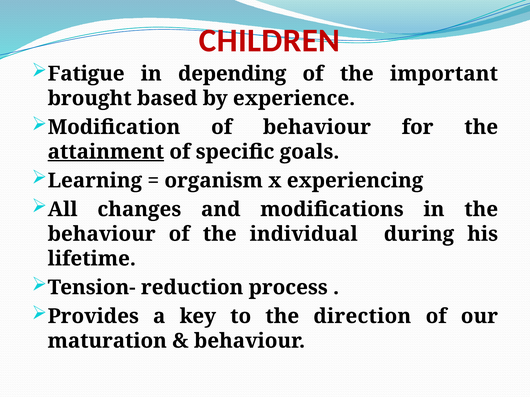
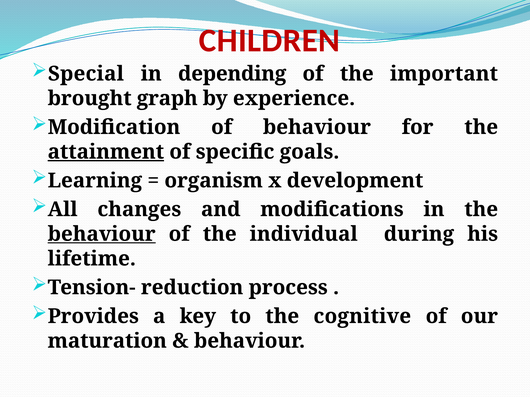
Fatigue: Fatigue -> Special
based: based -> graph
experiencing: experiencing -> development
behaviour at (102, 234) underline: none -> present
direction: direction -> cognitive
